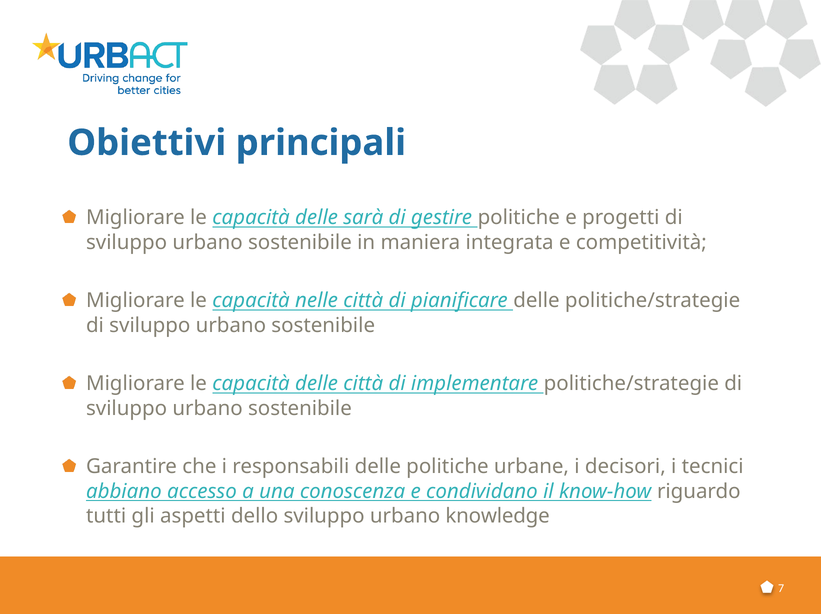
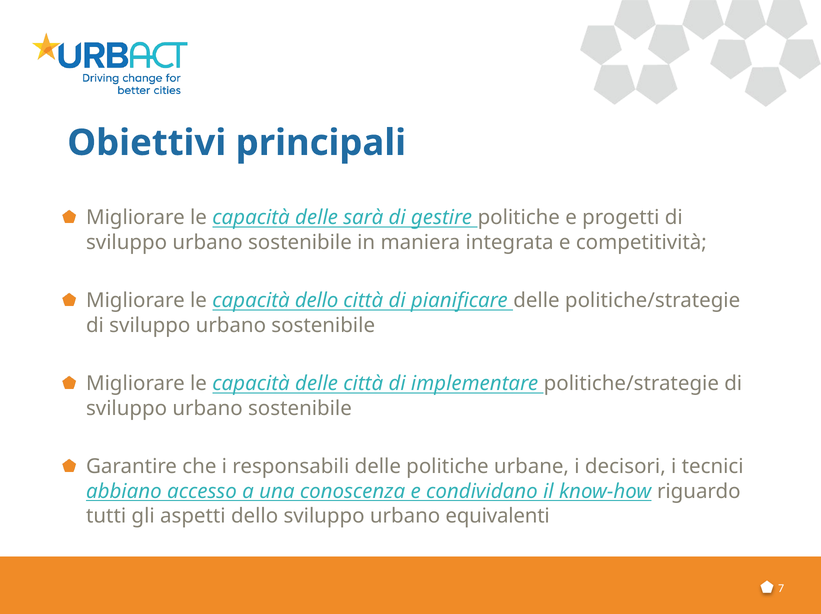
capacità nelle: nelle -> dello
knowledge: knowledge -> equivalenti
